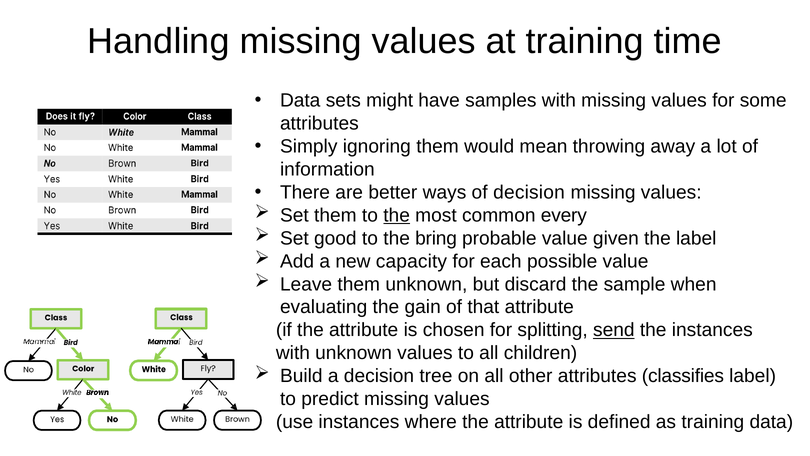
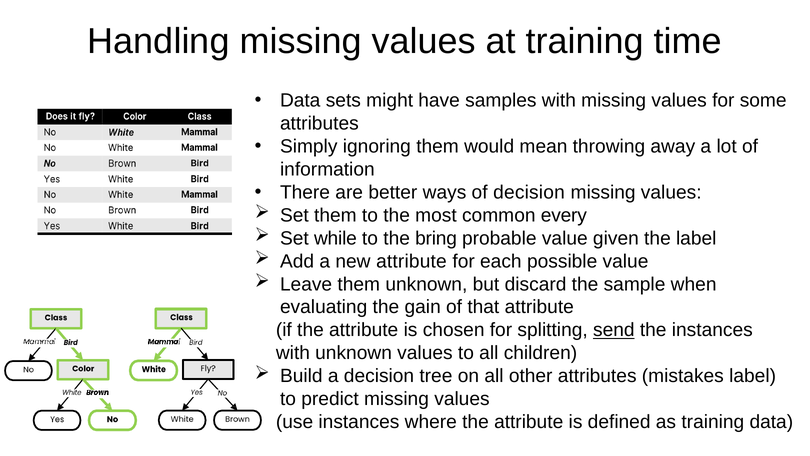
the at (397, 215) underline: present -> none
good: good -> while
new capacity: capacity -> attribute
classifies: classifies -> mistakes
